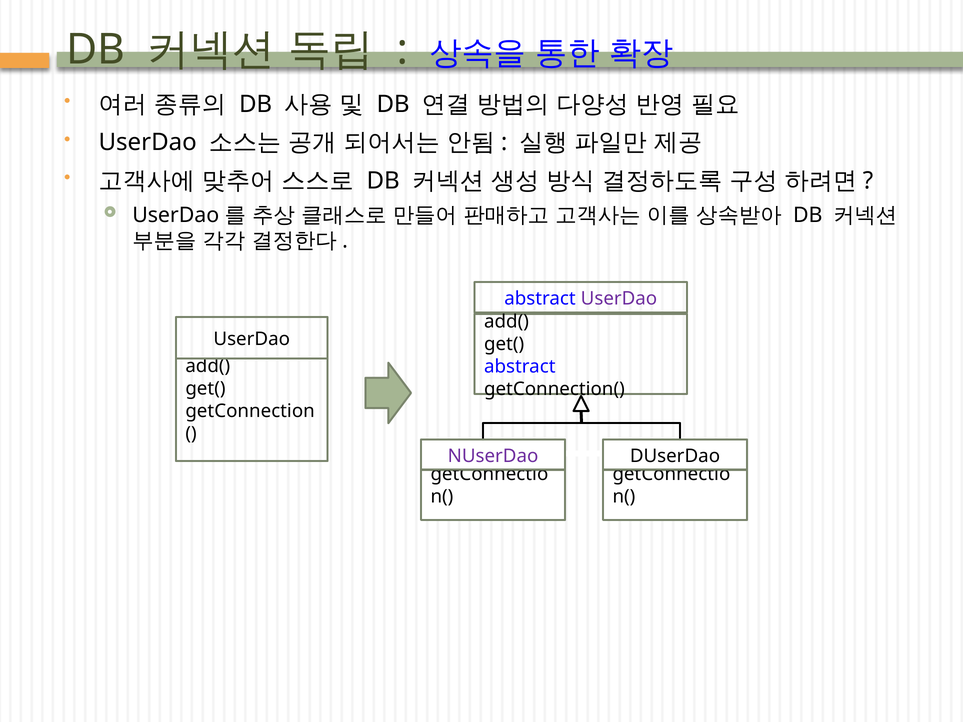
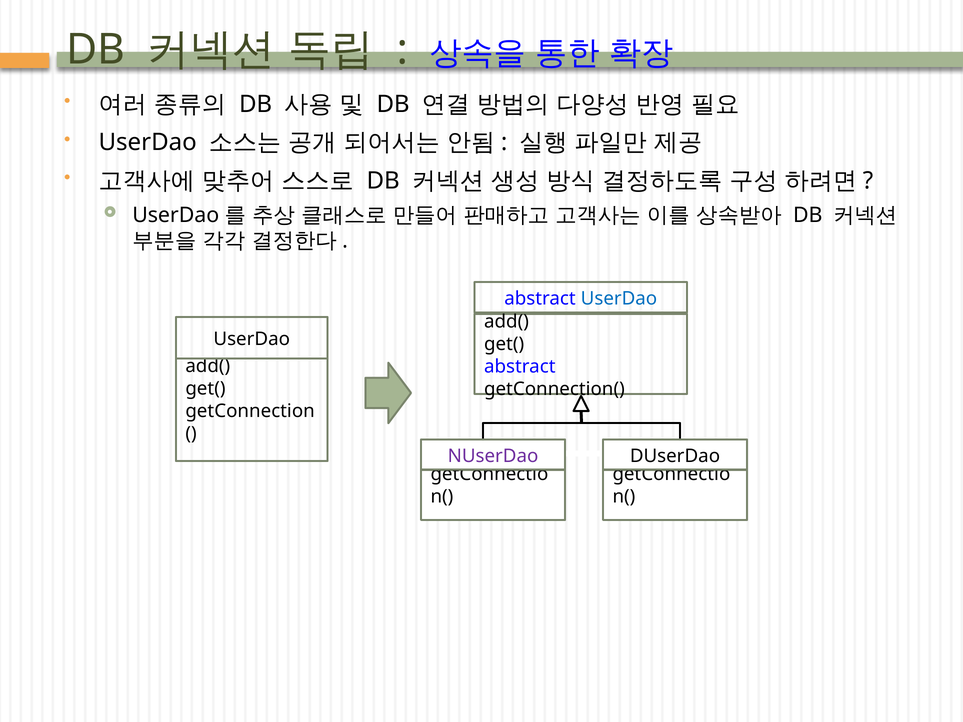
UserDao at (619, 299) colour: purple -> blue
